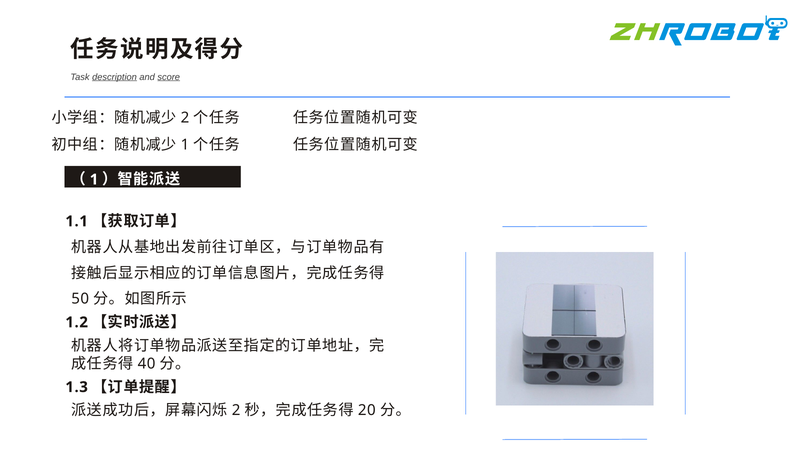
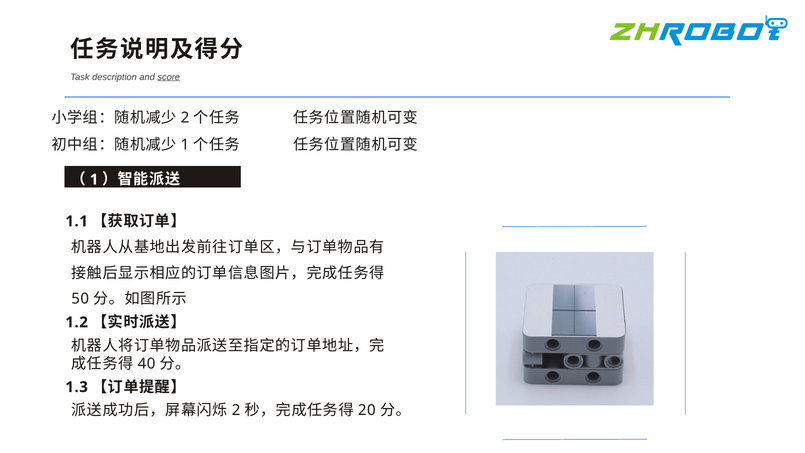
description underline: present -> none
